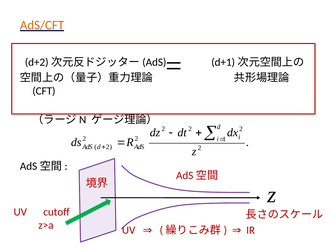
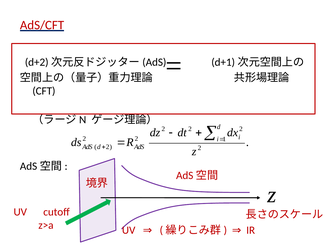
AdS/CFT colour: orange -> red
